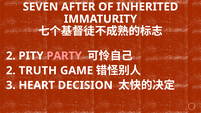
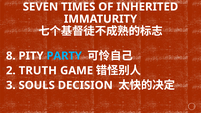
AFTER: AFTER -> TIMES
2 at (11, 56): 2 -> 8
PARTY colour: pink -> light blue
HEART: HEART -> SOULS
